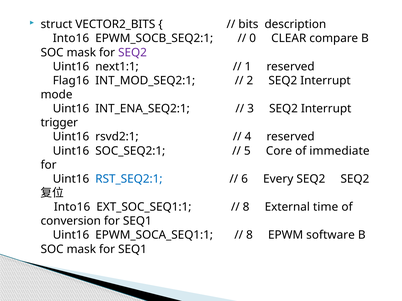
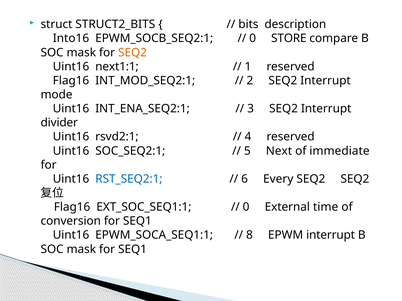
VECTOR2_BITS: VECTOR2_BITS -> STRUCT2_BITS
CLEAR: CLEAR -> STORE
SEQ2 at (133, 53) colour: purple -> orange
trigger: trigger -> divider
Core: Core -> Next
Into16 at (72, 207): Into16 -> Flag16
8 at (246, 207): 8 -> 0
EPWM software: software -> interrupt
